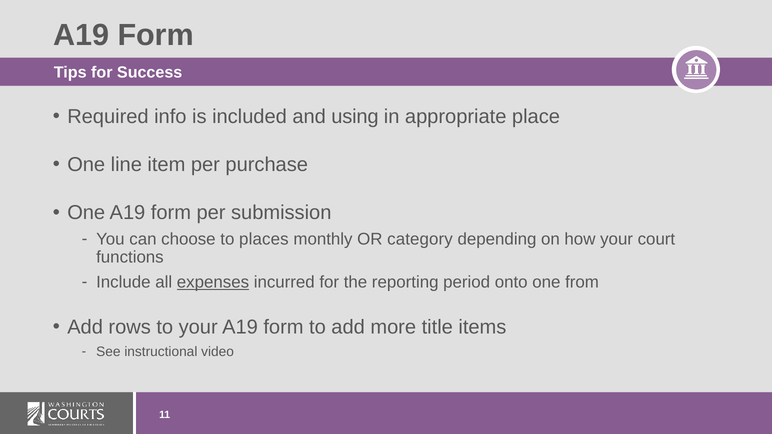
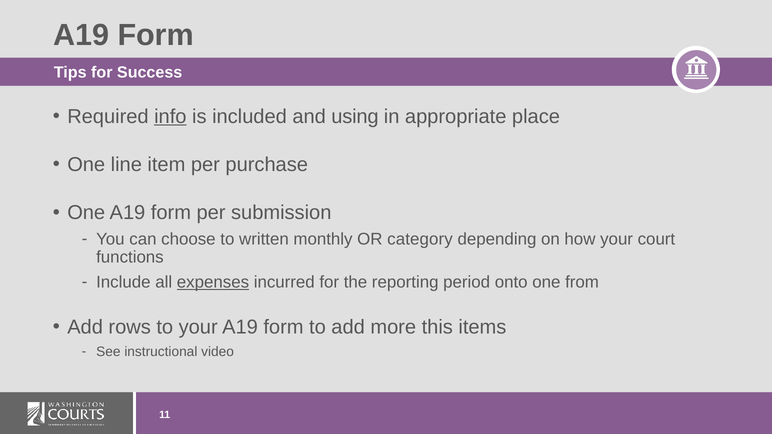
info underline: none -> present
places: places -> written
title: title -> this
